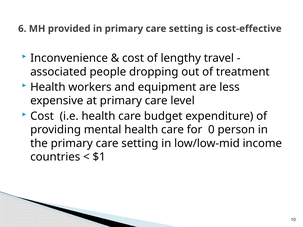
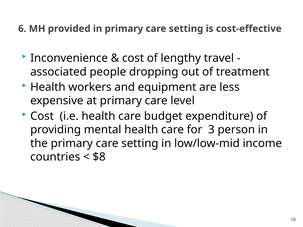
0: 0 -> 3
$1: $1 -> $8
